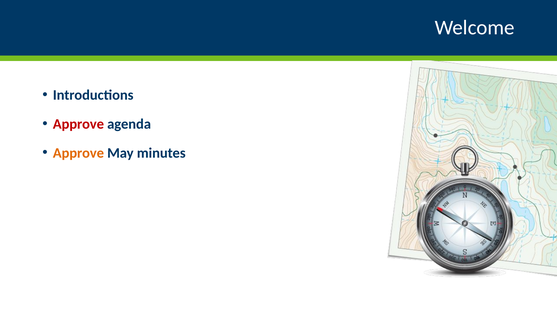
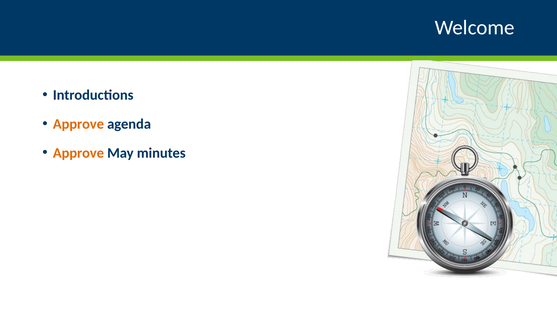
Approve at (78, 124) colour: red -> orange
